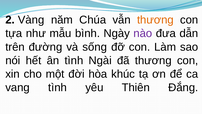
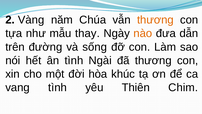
bình: bình -> thay
nào colour: purple -> orange
Đắng: Đắng -> Chim
